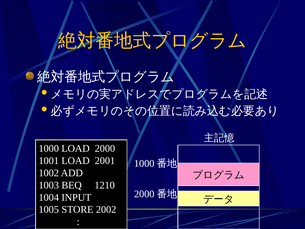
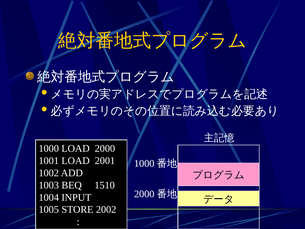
1210: 1210 -> 1510
